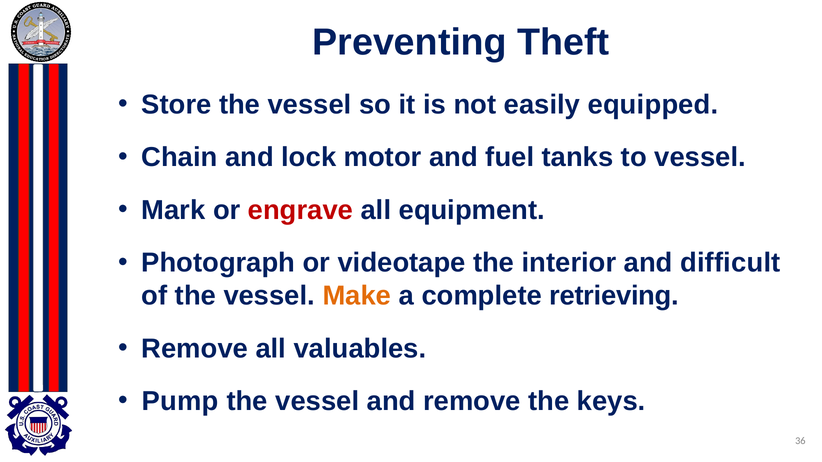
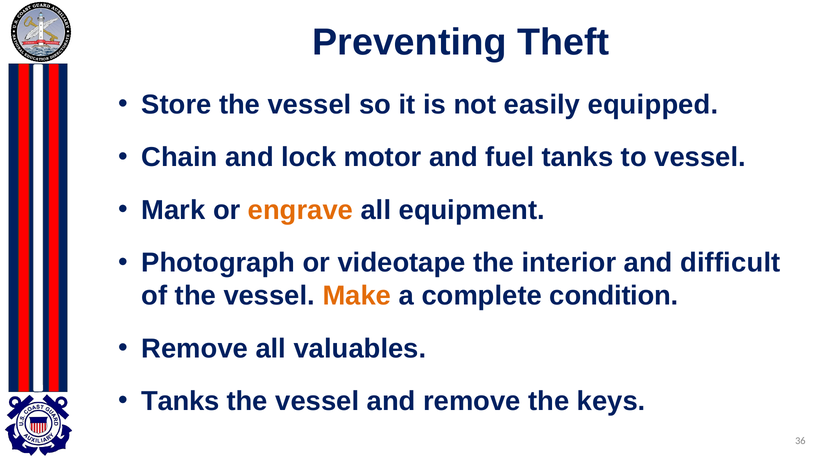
engrave colour: red -> orange
retrieving: retrieving -> condition
Pump at (180, 402): Pump -> Tanks
